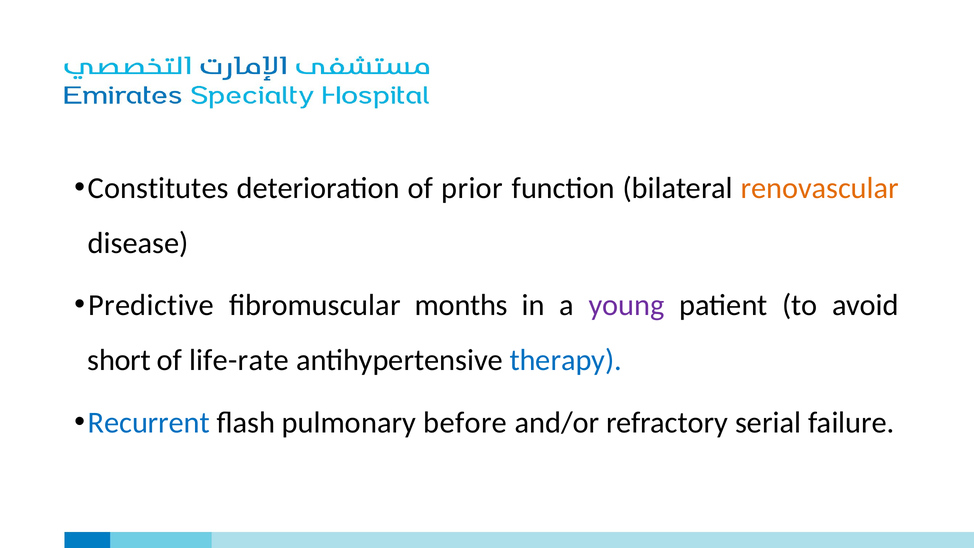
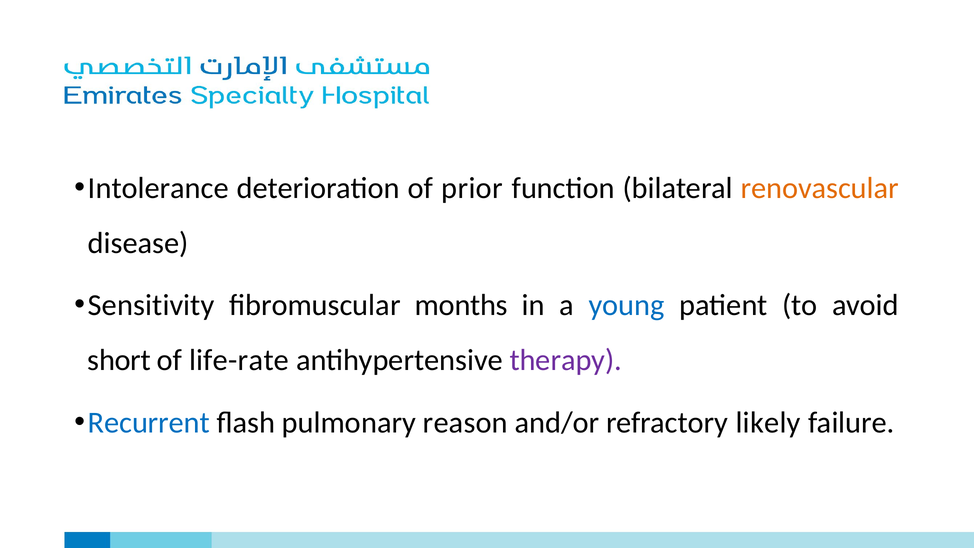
Constitutes: Constitutes -> Intolerance
Predictive: Predictive -> Sensitivity
young colour: purple -> blue
therapy colour: blue -> purple
before: before -> reason
serial: serial -> likely
